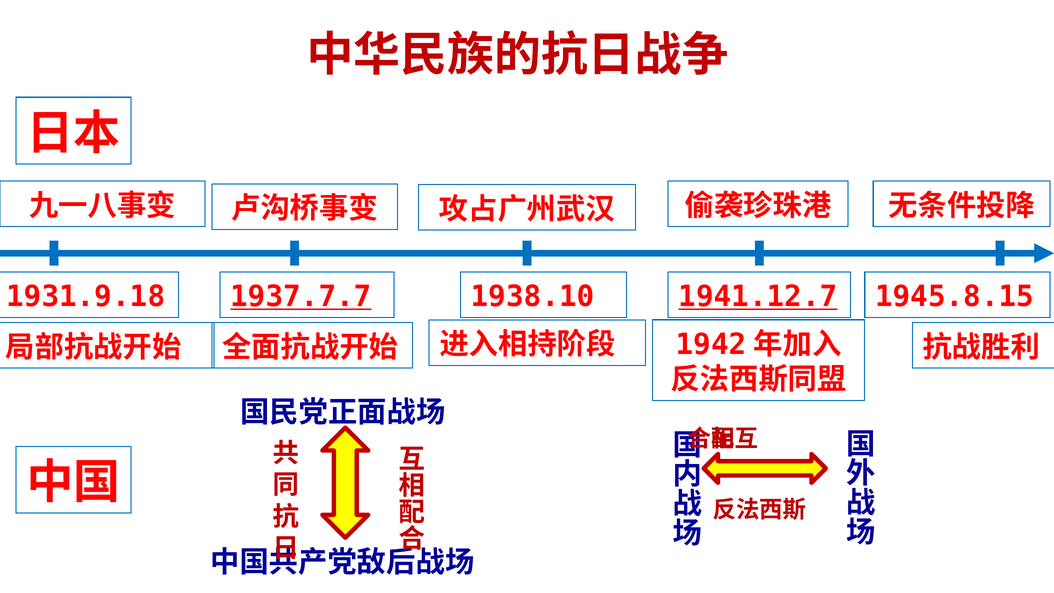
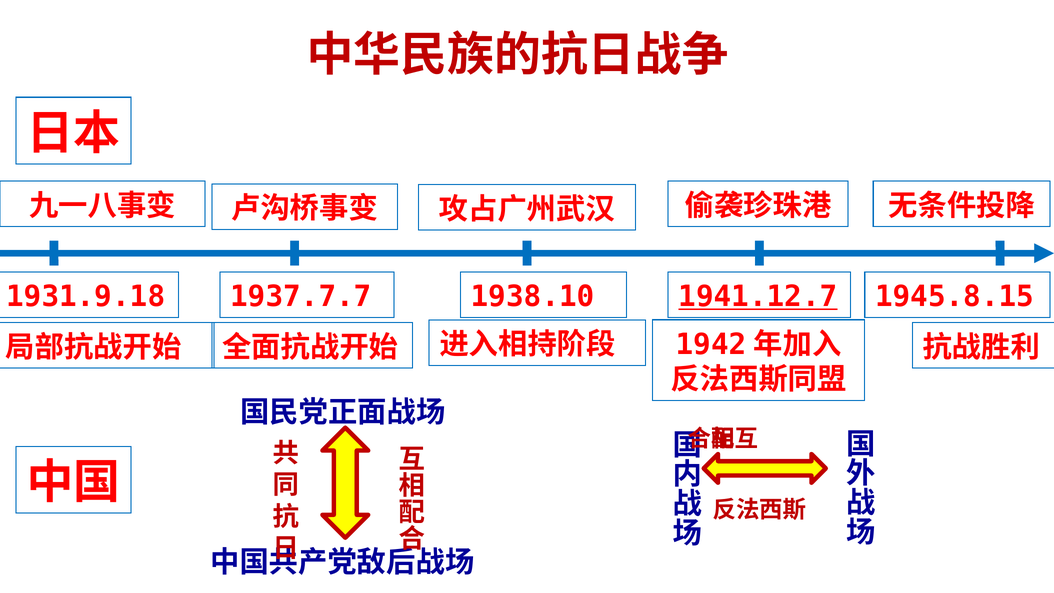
1937.7.7 underline: present -> none
